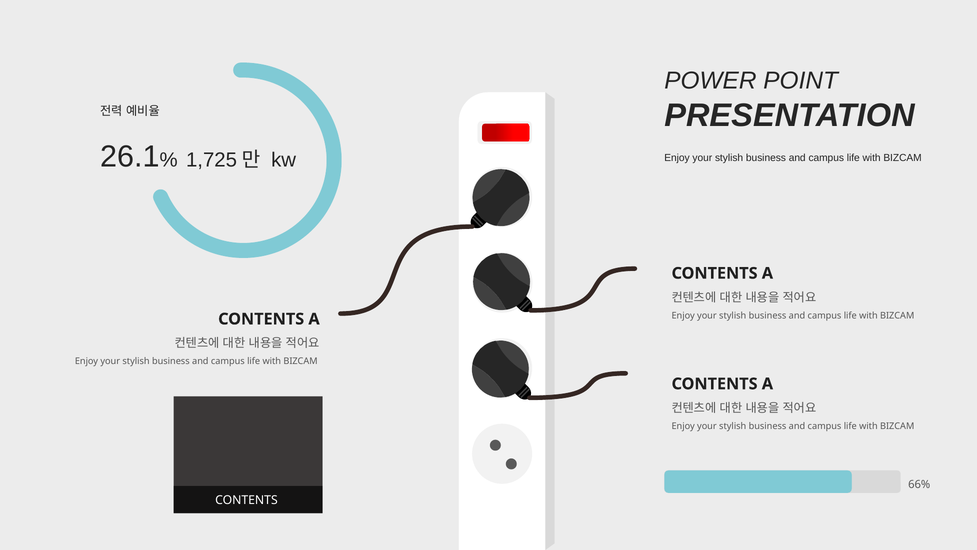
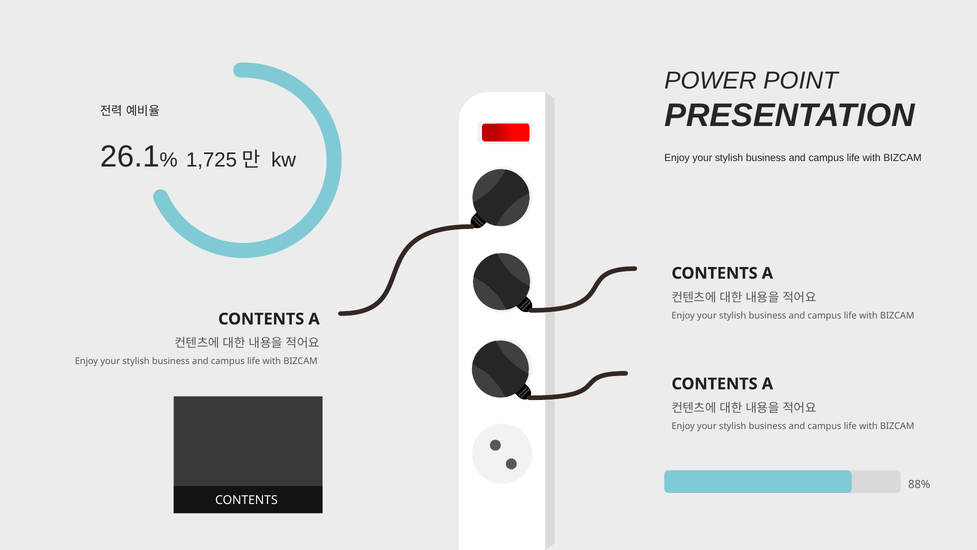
66%: 66% -> 88%
